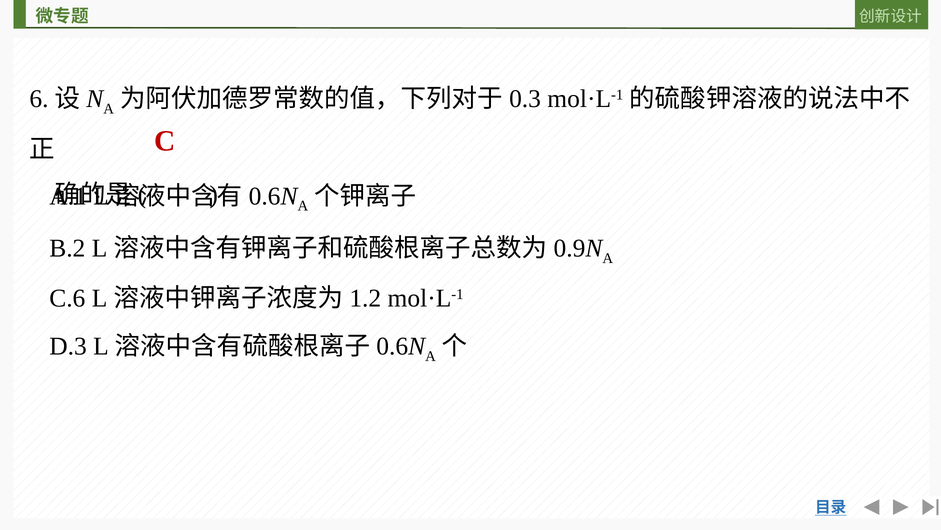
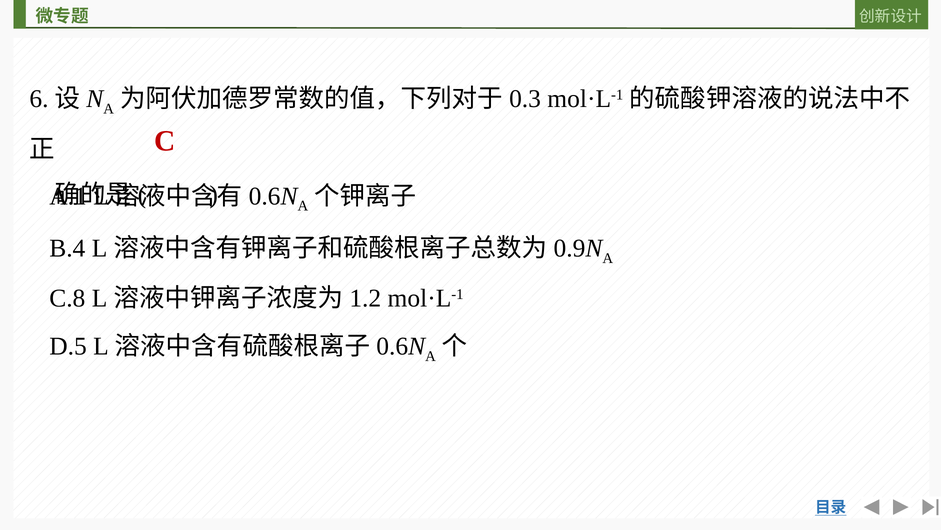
B.2: B.2 -> B.4
C.6: C.6 -> C.8
D.3: D.3 -> D.5
